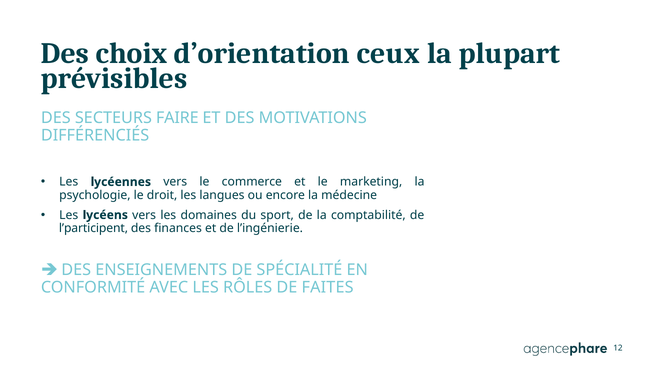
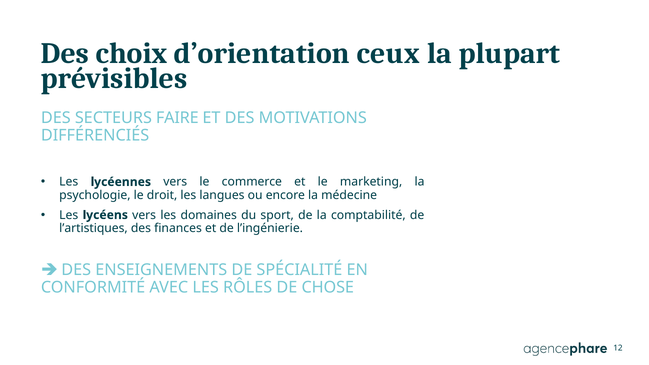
l’participent: l’participent -> l’artistiques
FAITES: FAITES -> CHOSE
